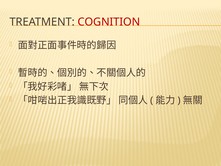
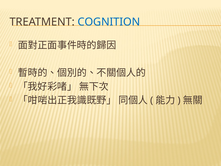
COGNITION colour: red -> blue
